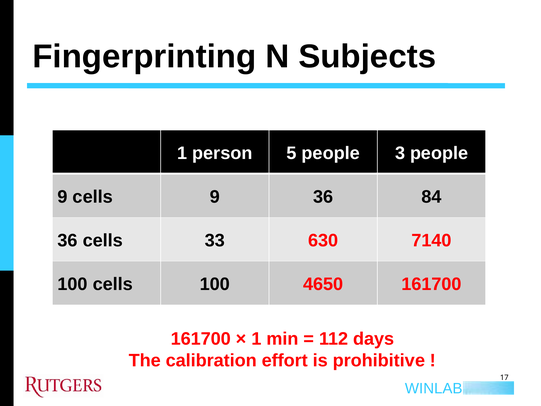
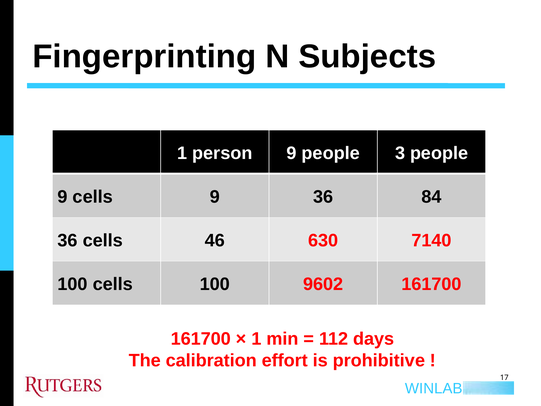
person 5: 5 -> 9
33: 33 -> 46
4650: 4650 -> 9602
